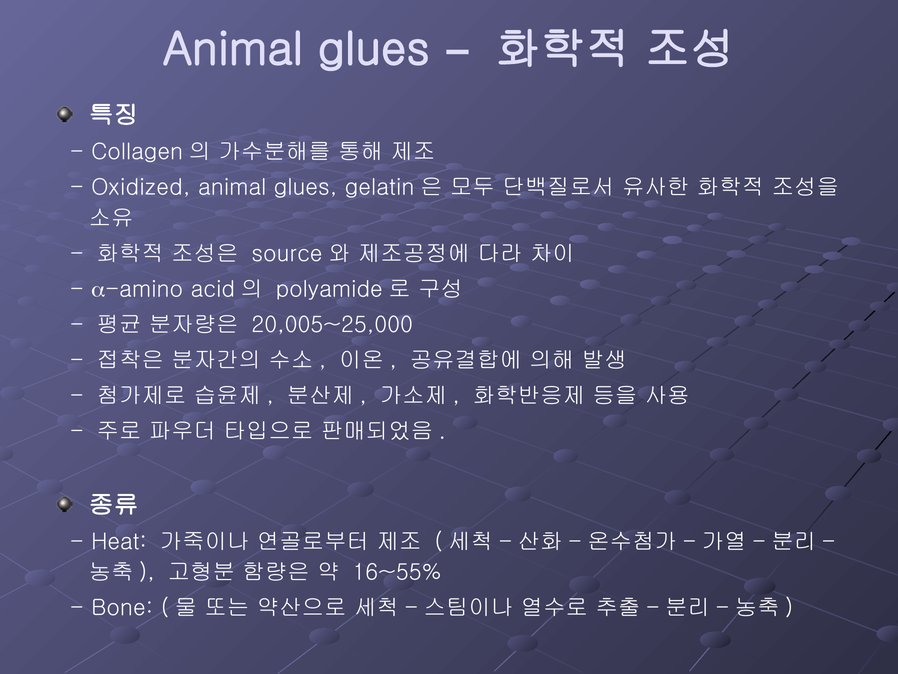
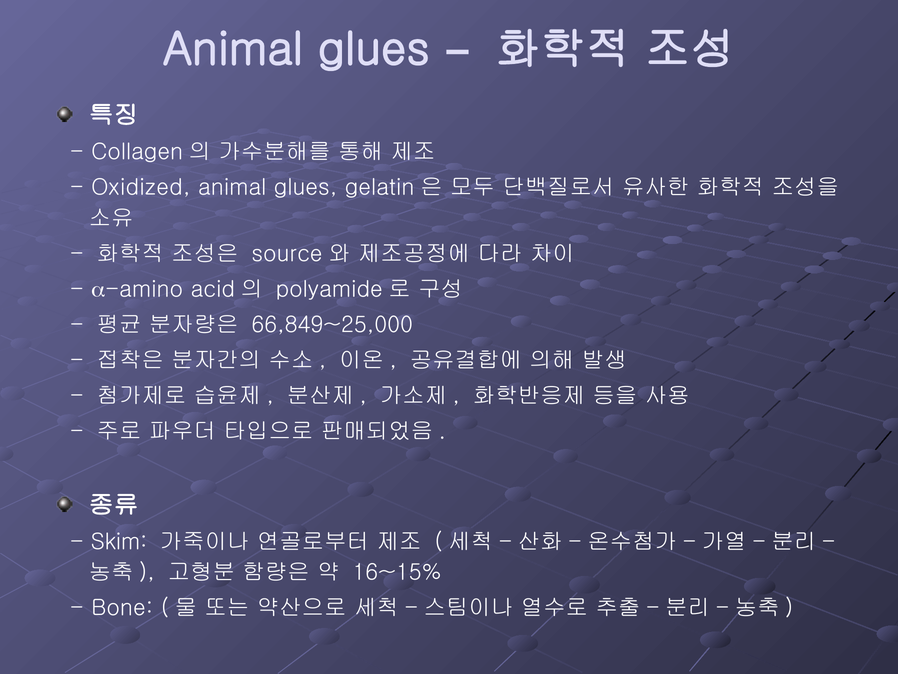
20,005~25,000: 20,005~25,000 -> 66,849~25,000
Heat: Heat -> Skim
16~55%: 16~55% -> 16~15%
